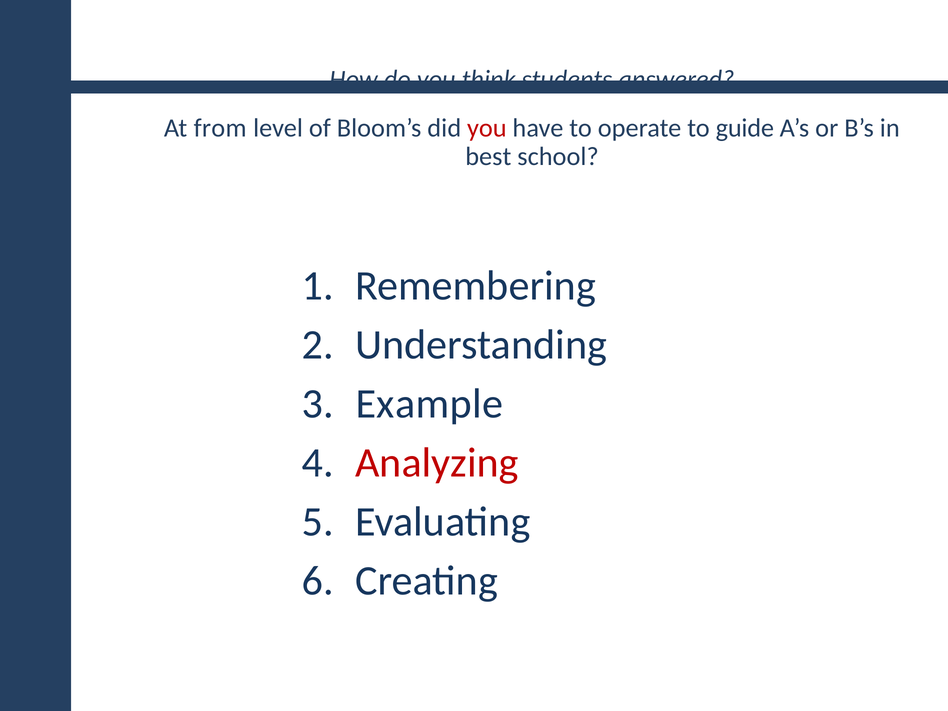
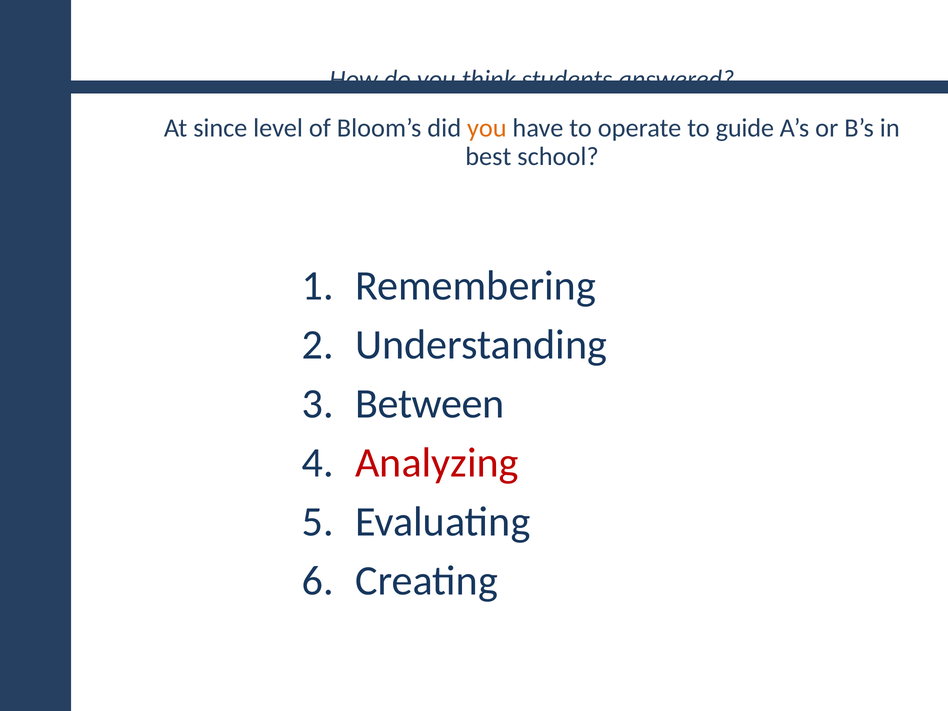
from: from -> since
you at (487, 128) colour: red -> orange
Example: Example -> Between
